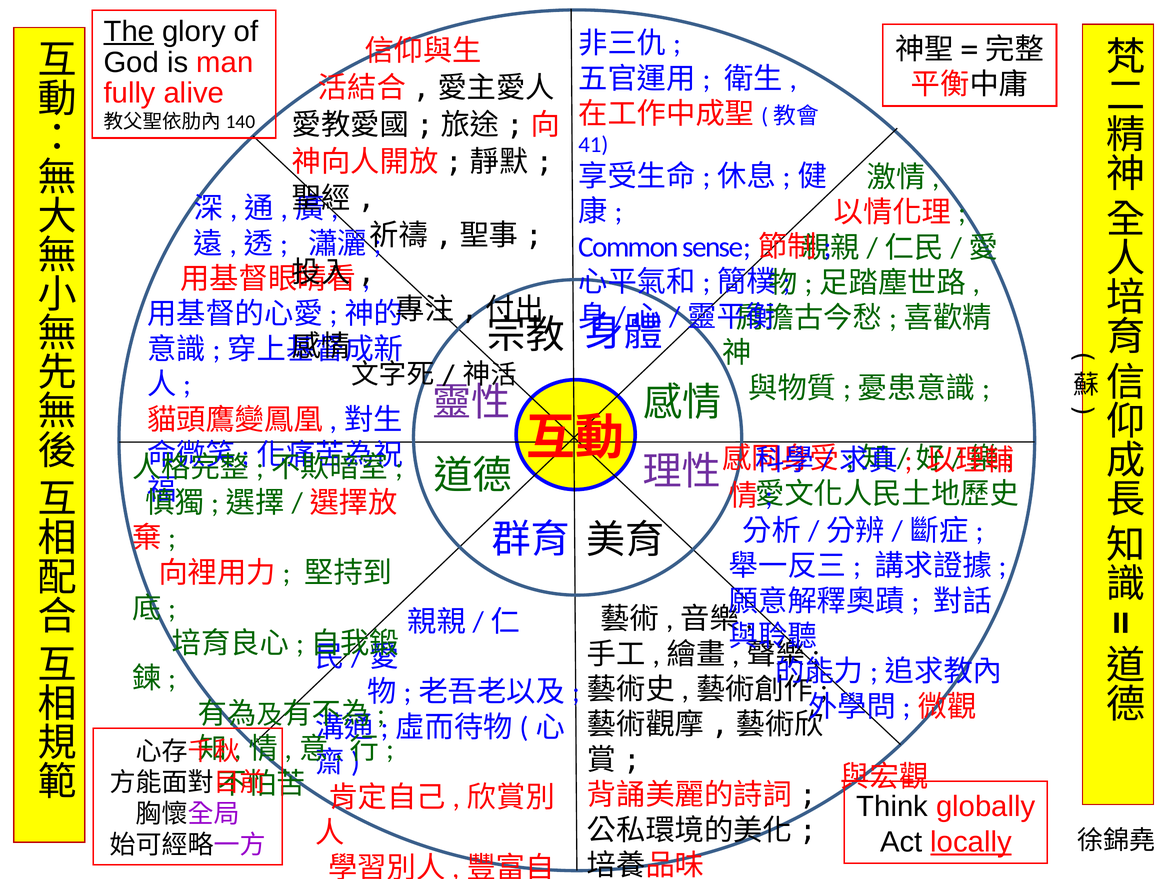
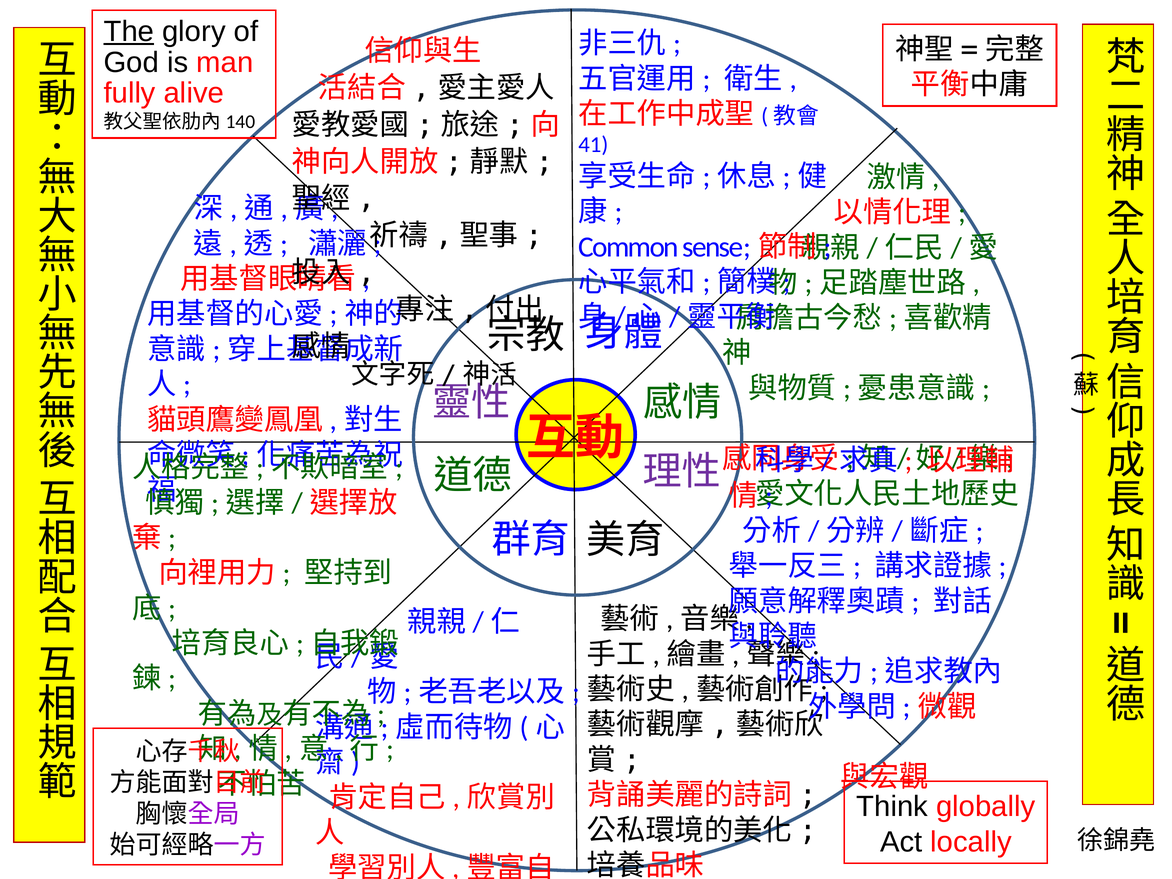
locally underline: present -> none
